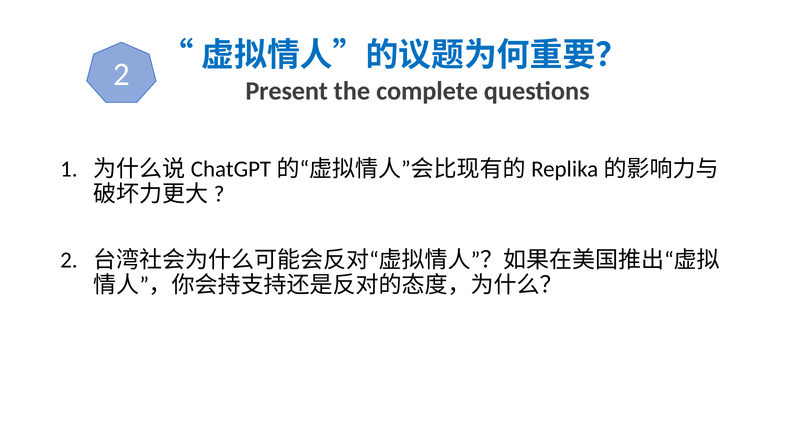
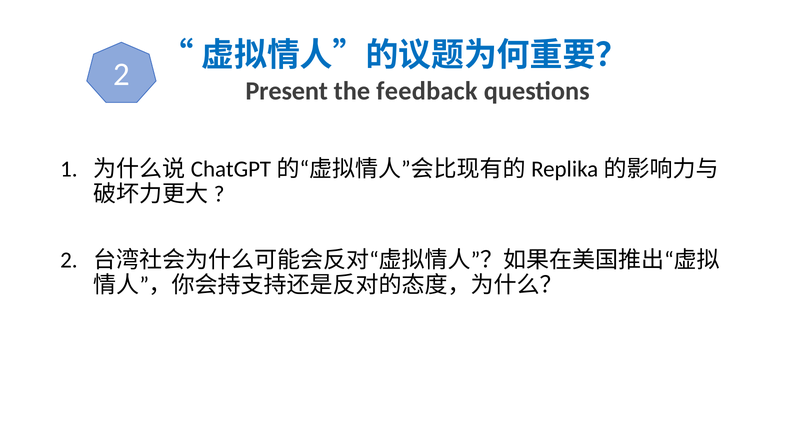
complete: complete -> feedback
